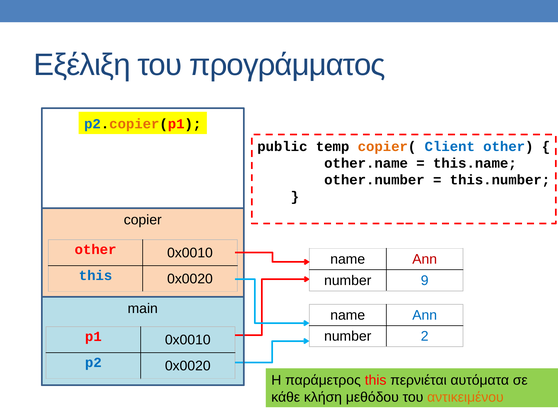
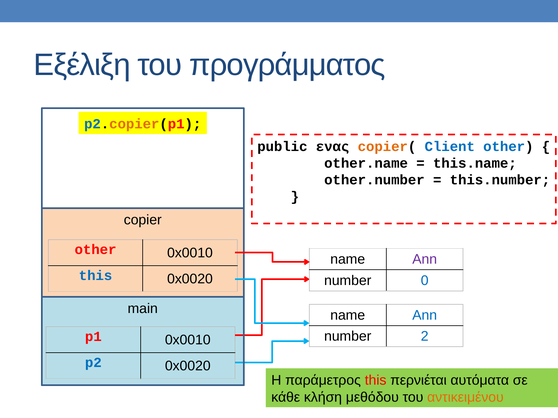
temp: temp -> ενας
Ann at (425, 260) colour: red -> purple
9: 9 -> 0
